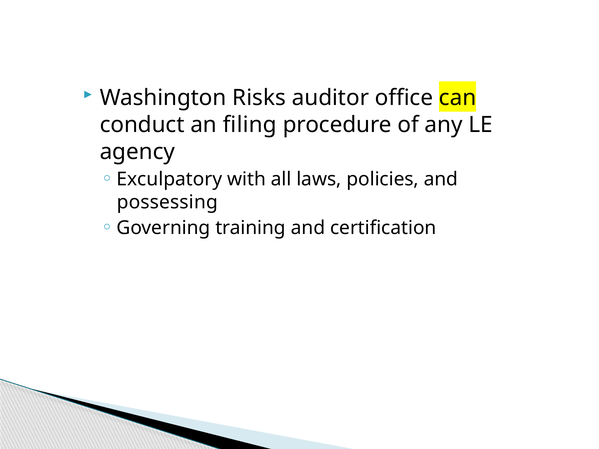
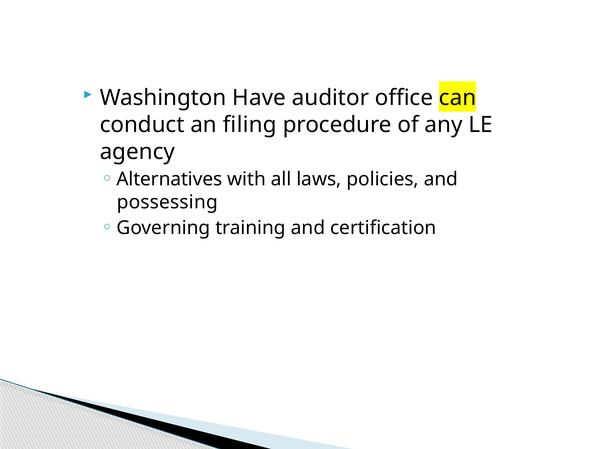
Risks: Risks -> Have
Exculpatory: Exculpatory -> Alternatives
